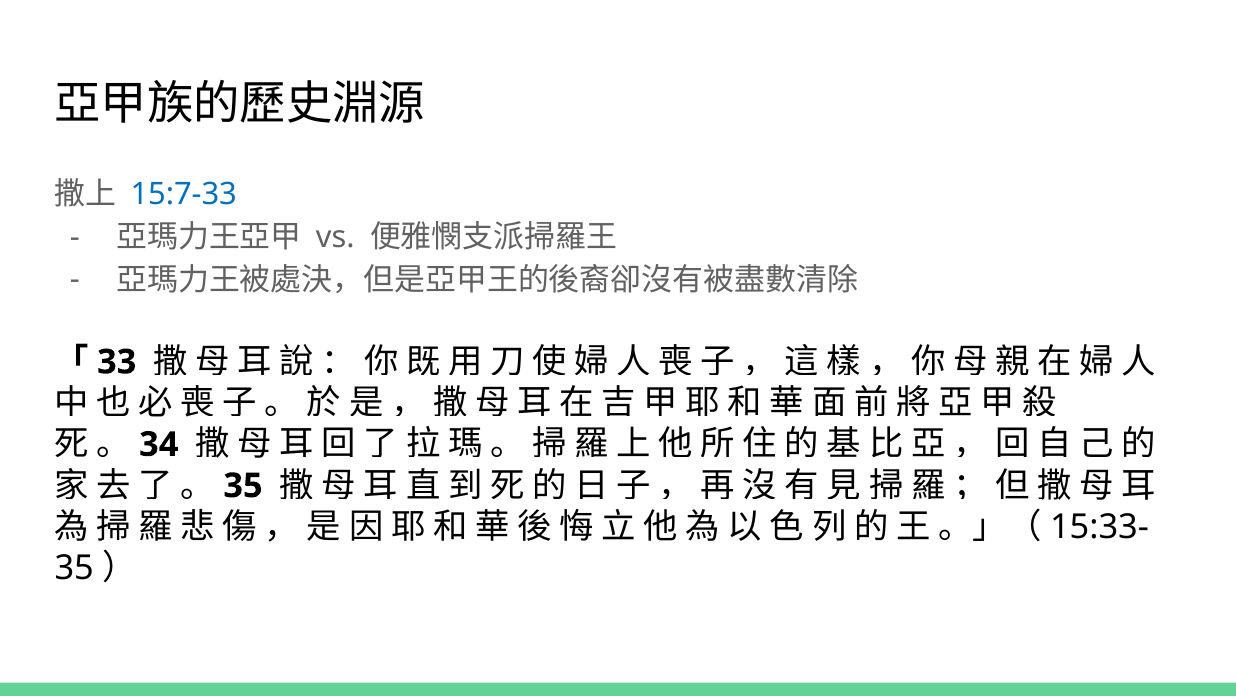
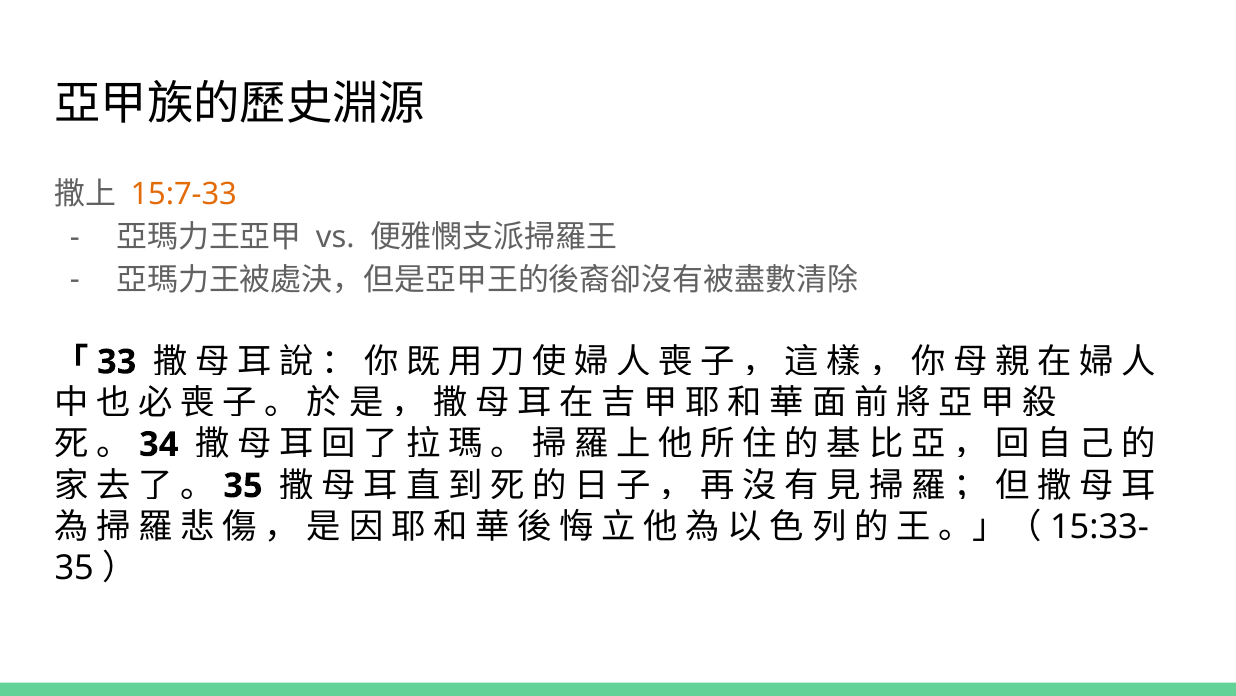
15:7-33 colour: blue -> orange
